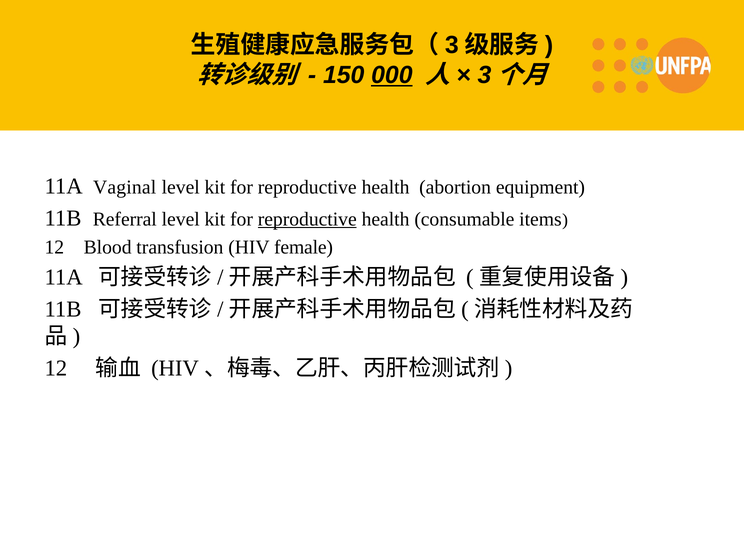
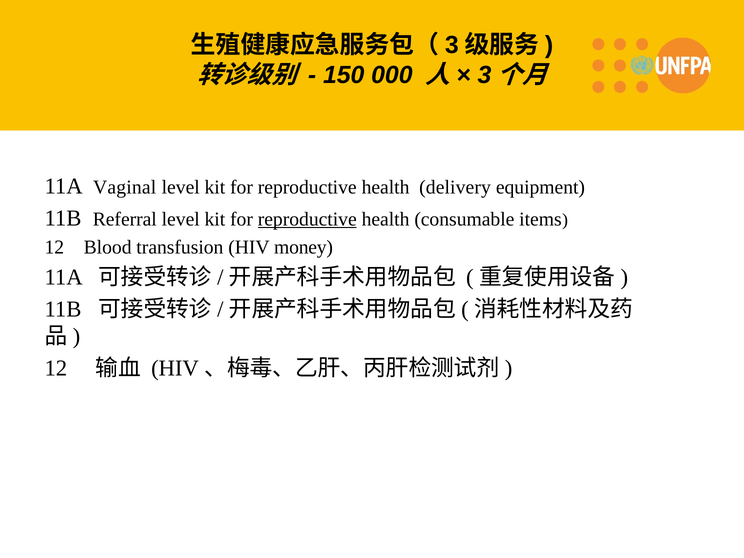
000 underline: present -> none
abortion: abortion -> delivery
female: female -> money
